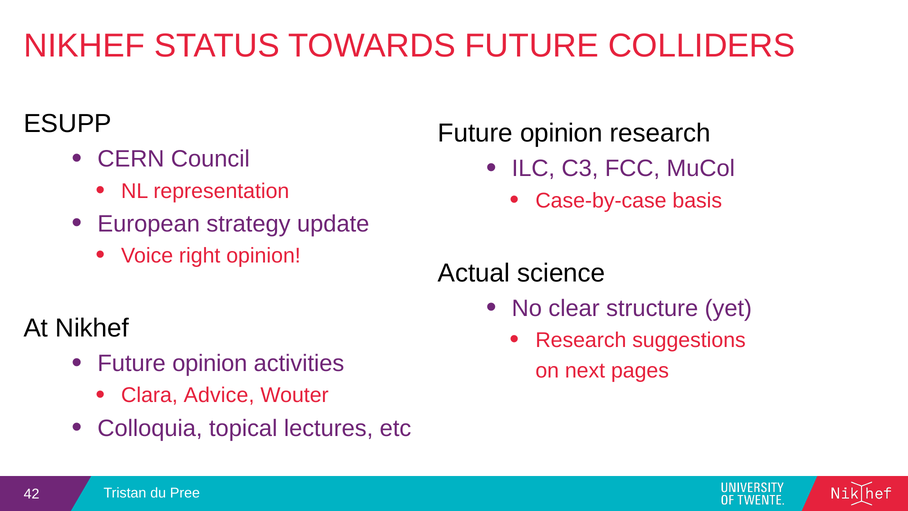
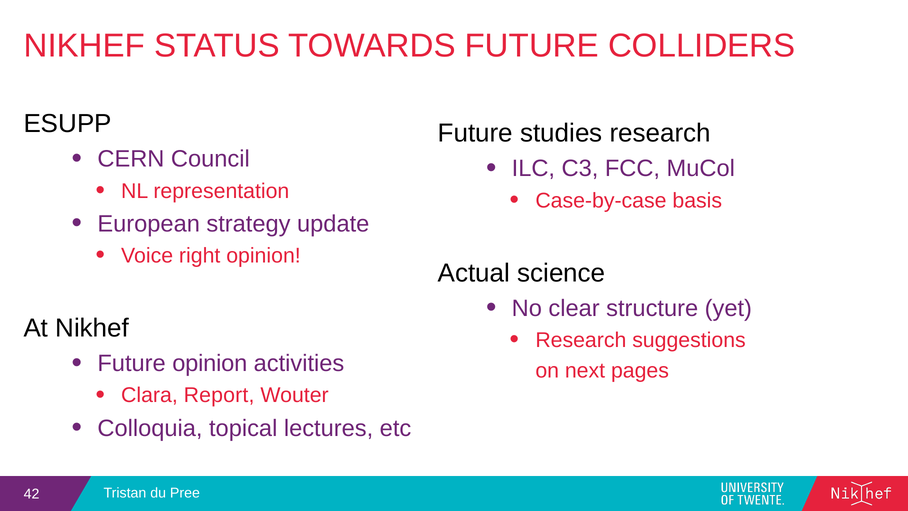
opinion at (561, 133): opinion -> studies
Advice: Advice -> Report
